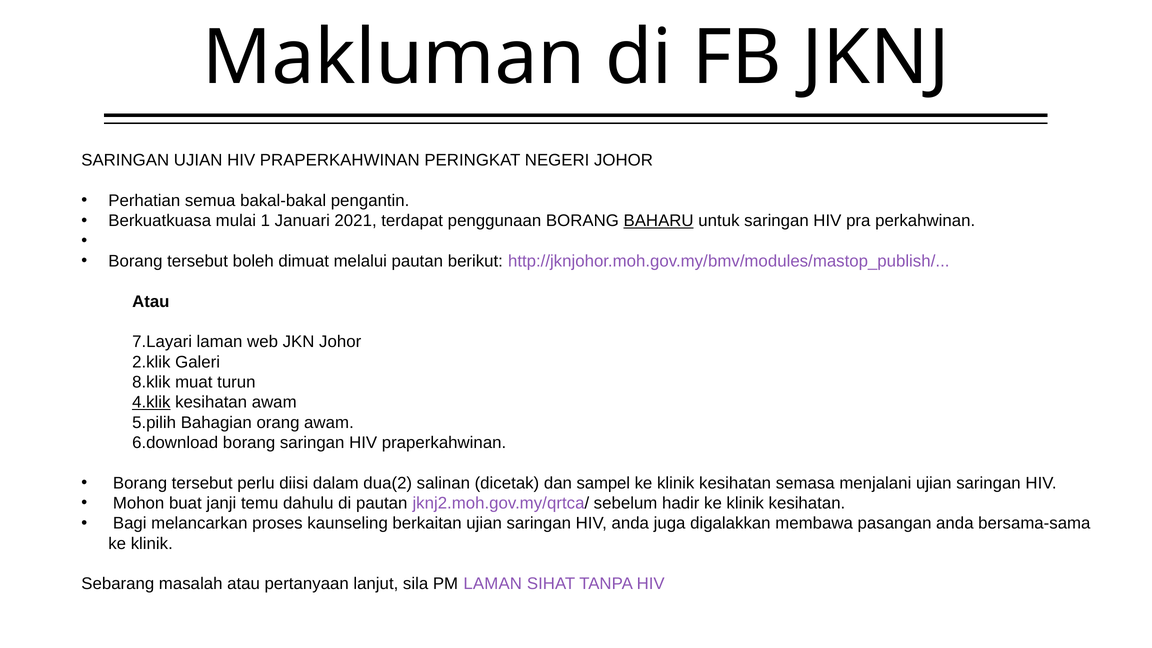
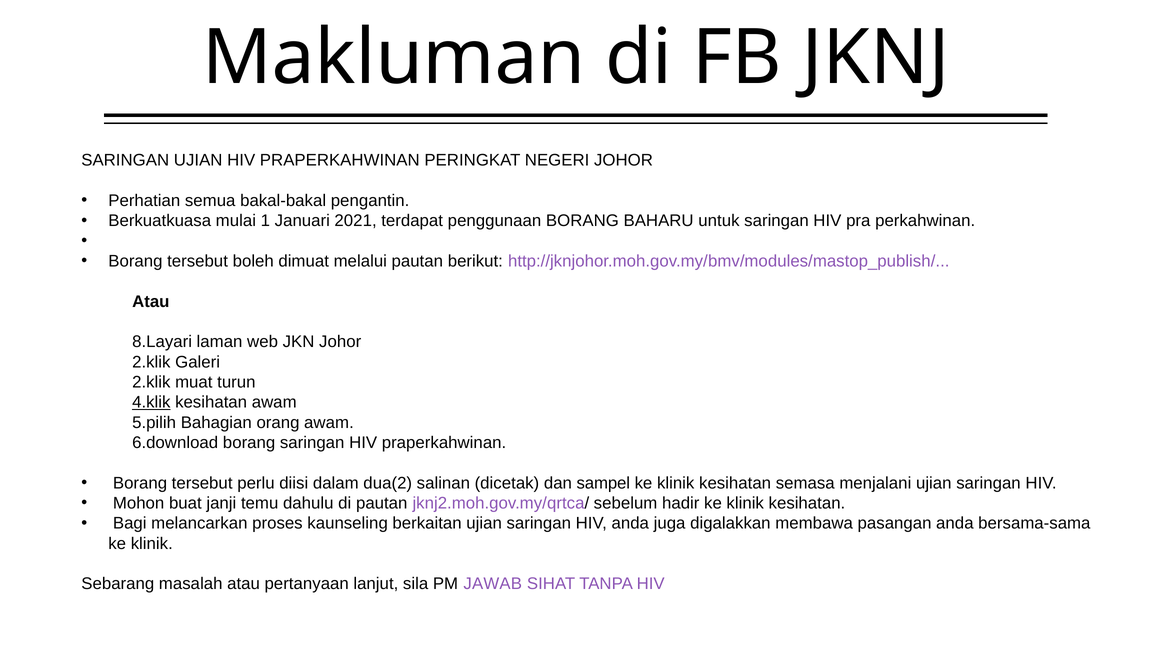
BAHARU underline: present -> none
7.Layari: 7.Layari -> 8.Layari
8.klik at (151, 382): 8.klik -> 2.klik
PM LAMAN: LAMAN -> JAWAB
